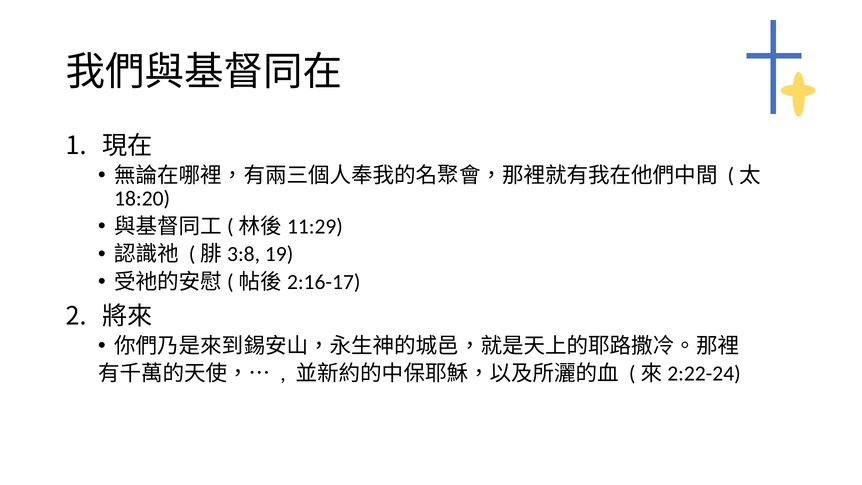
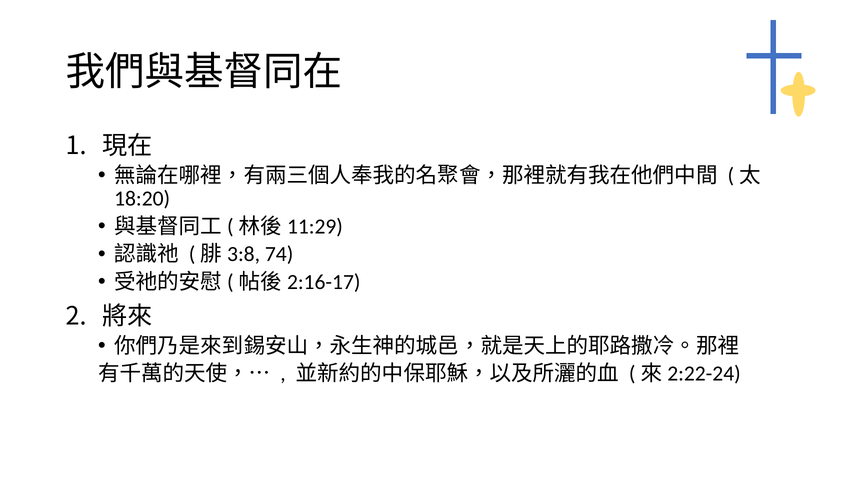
19: 19 -> 74
